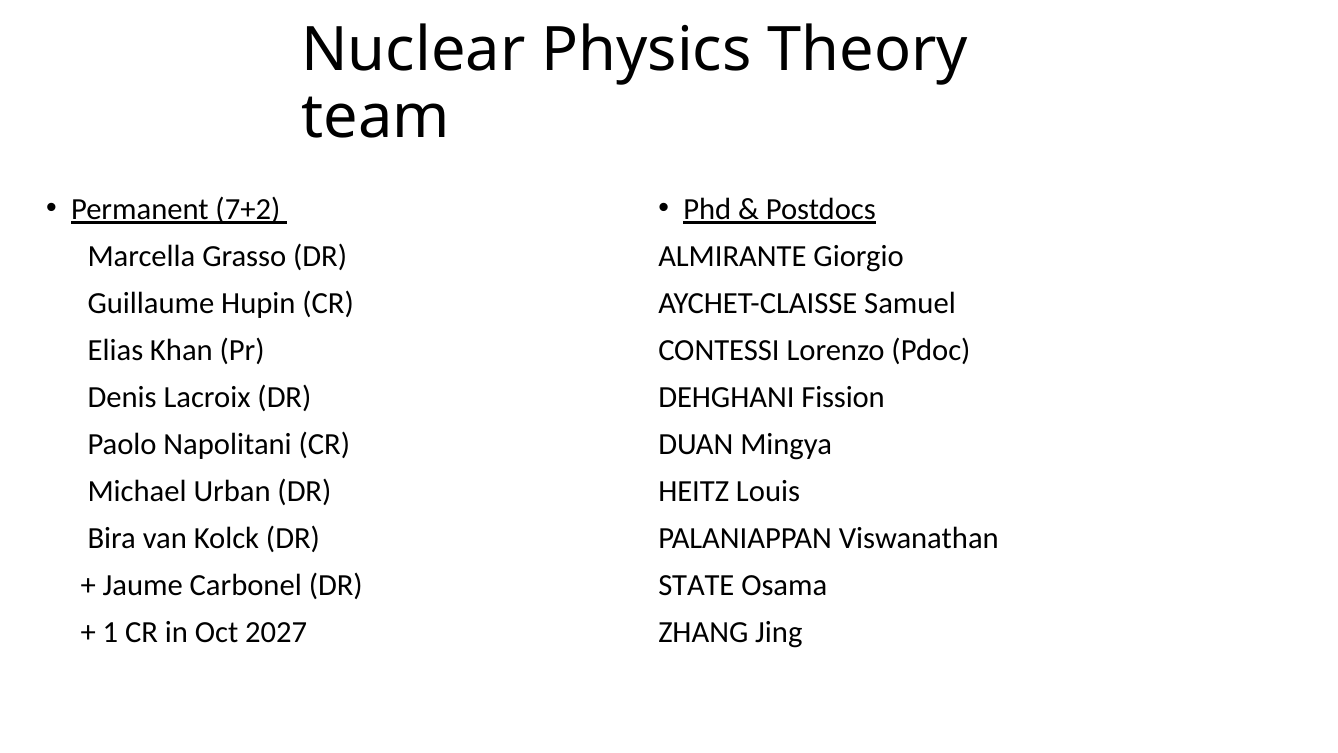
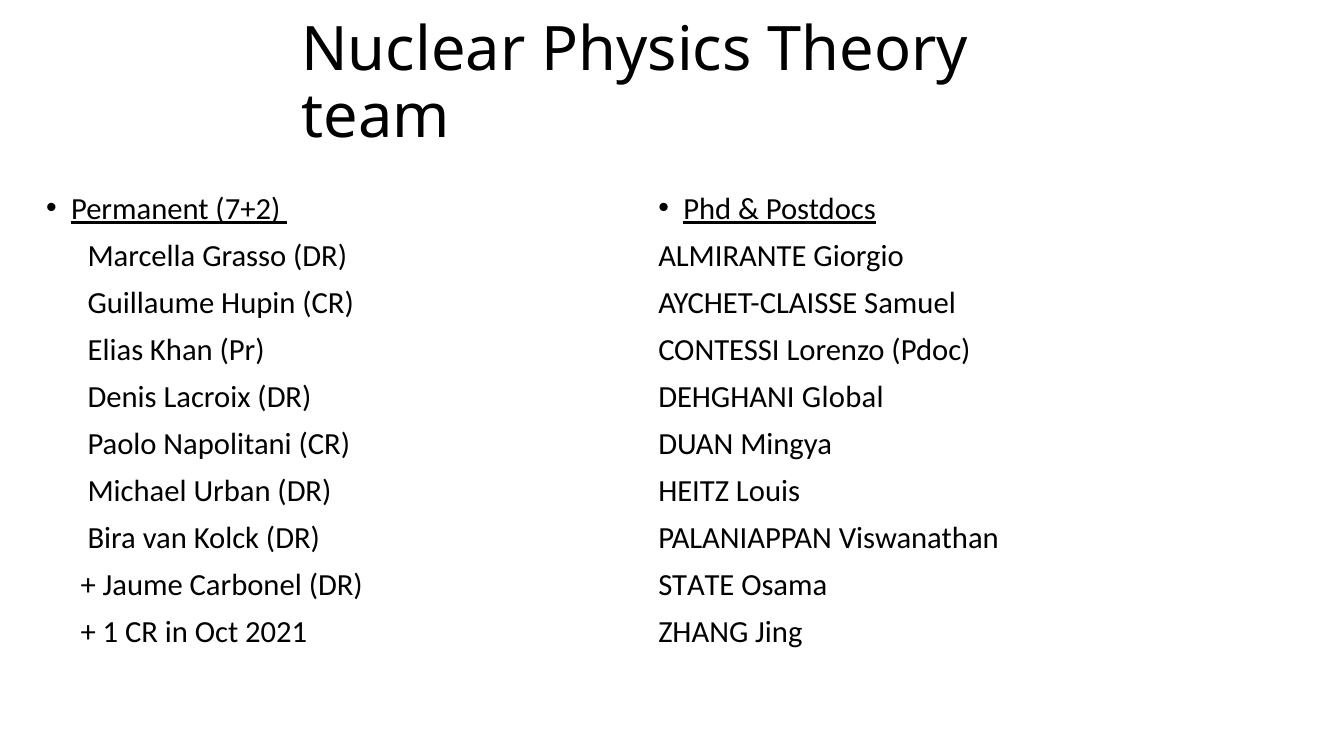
Fission: Fission -> Global
2027: 2027 -> 2021
